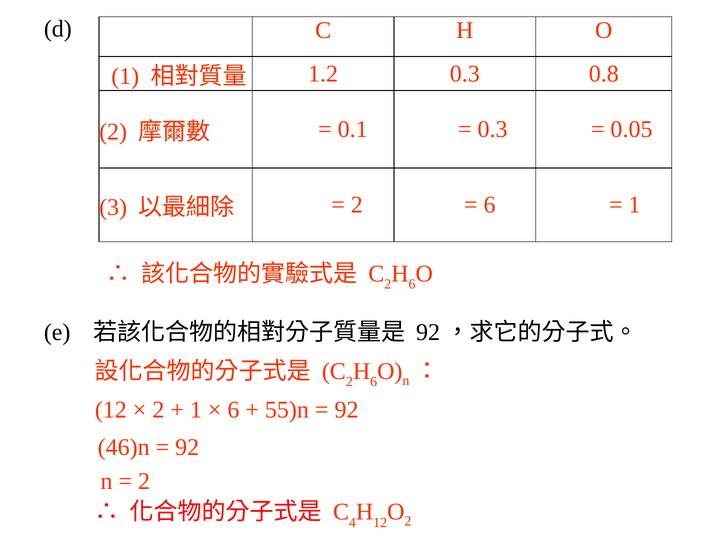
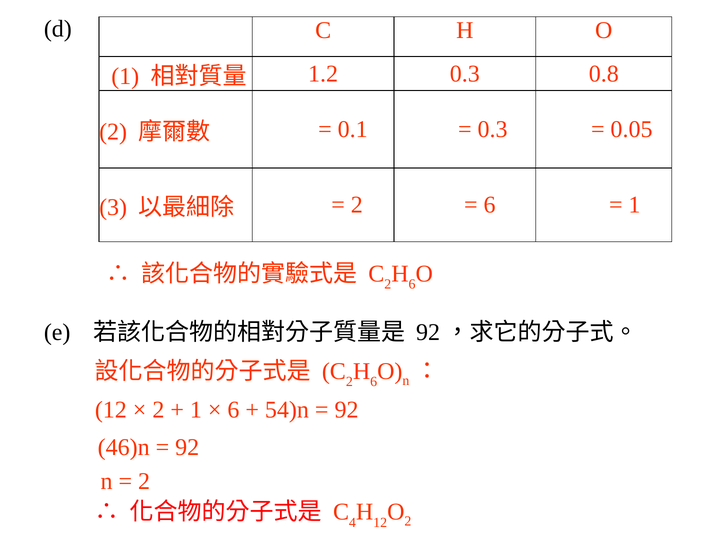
55)n: 55)n -> 54)n
